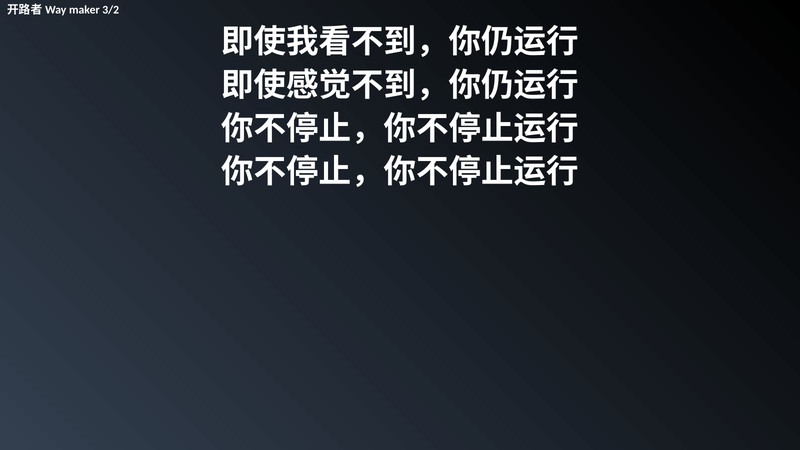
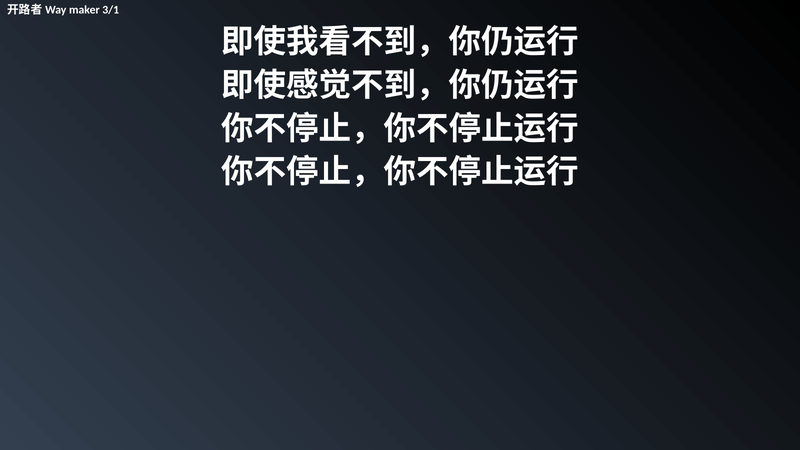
3/2: 3/2 -> 3/1
